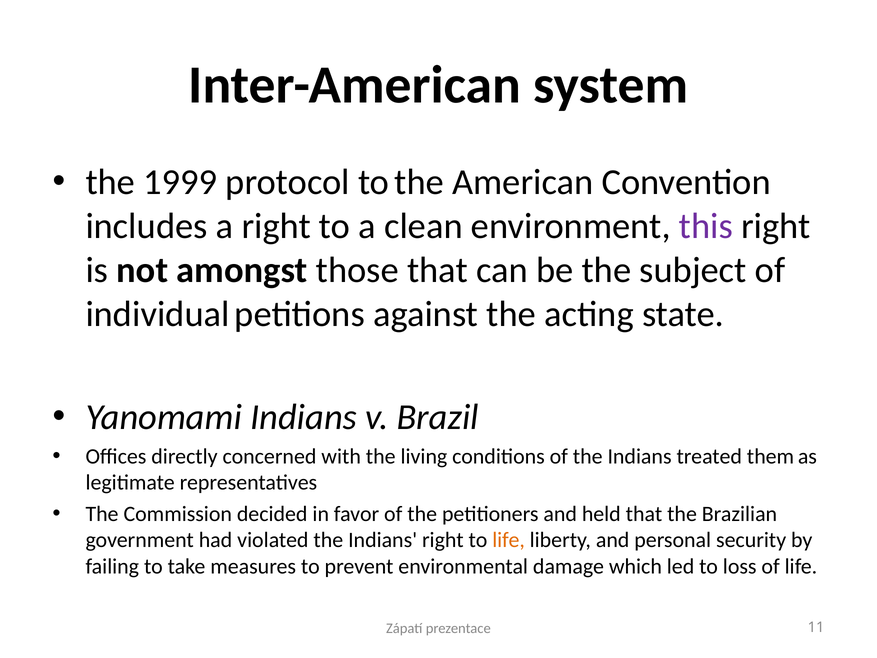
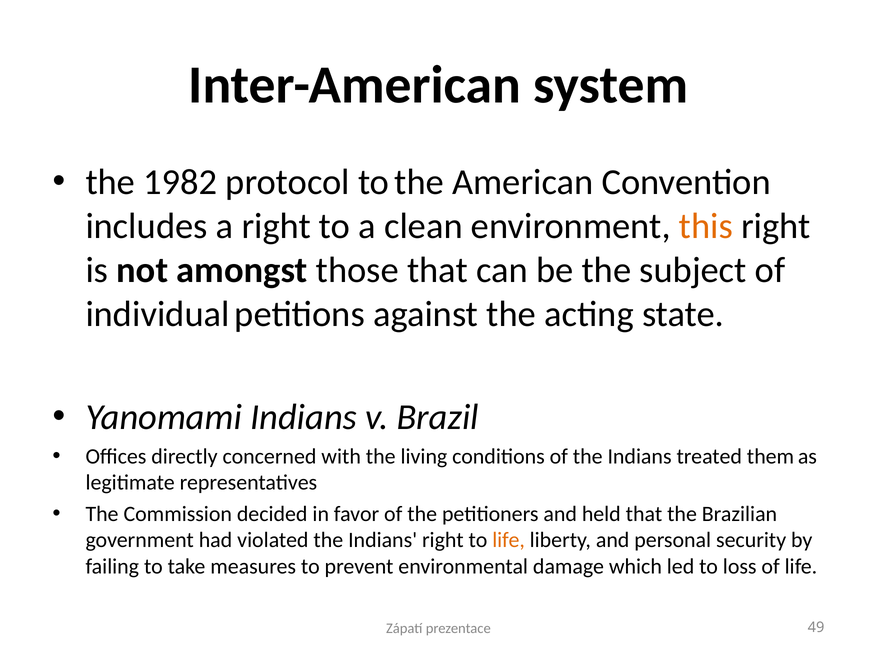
1999: 1999 -> 1982
this colour: purple -> orange
11: 11 -> 49
